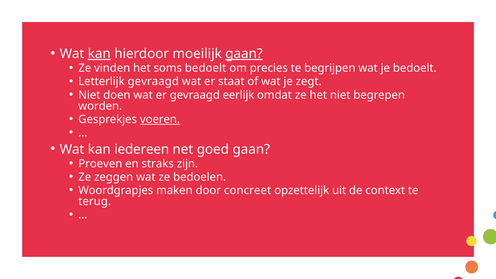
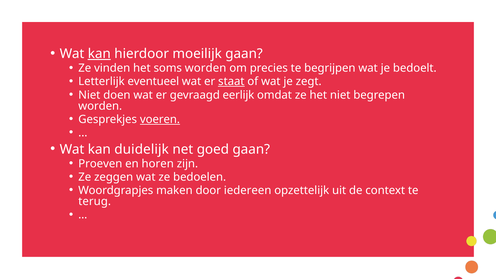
gaan at (244, 54) underline: present -> none
soms bedoelt: bedoelt -> worden
Letterlijk gevraagd: gevraagd -> eventueel
staat underline: none -> present
iedereen: iedereen -> duidelijk
straks: straks -> horen
concreet: concreet -> iedereen
